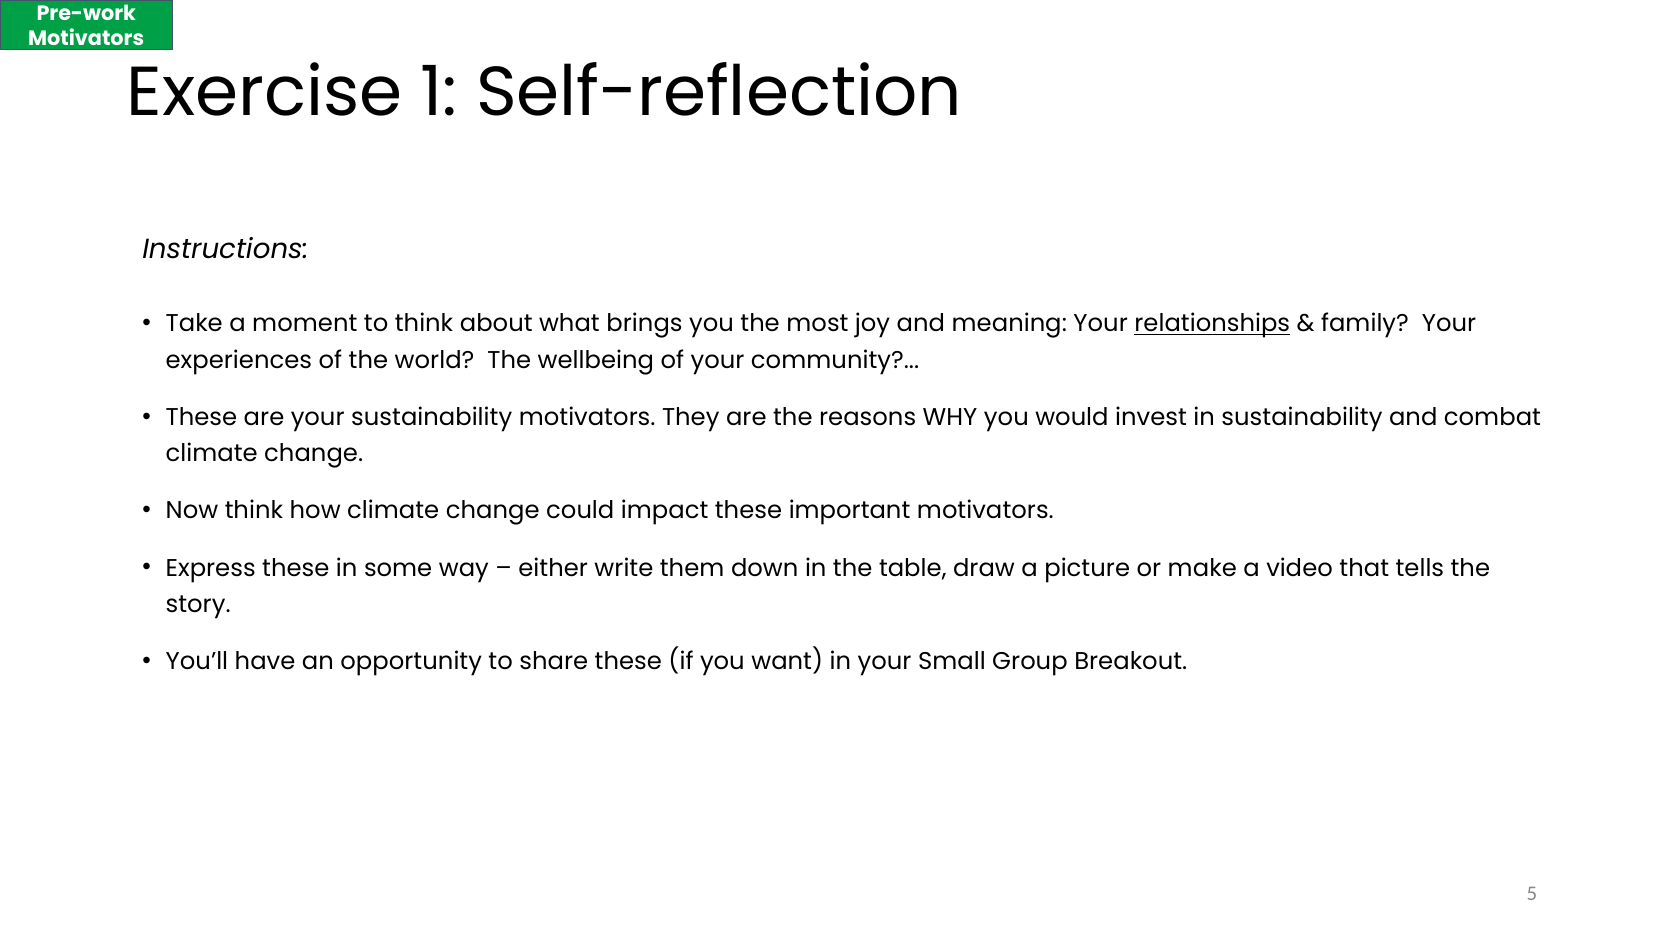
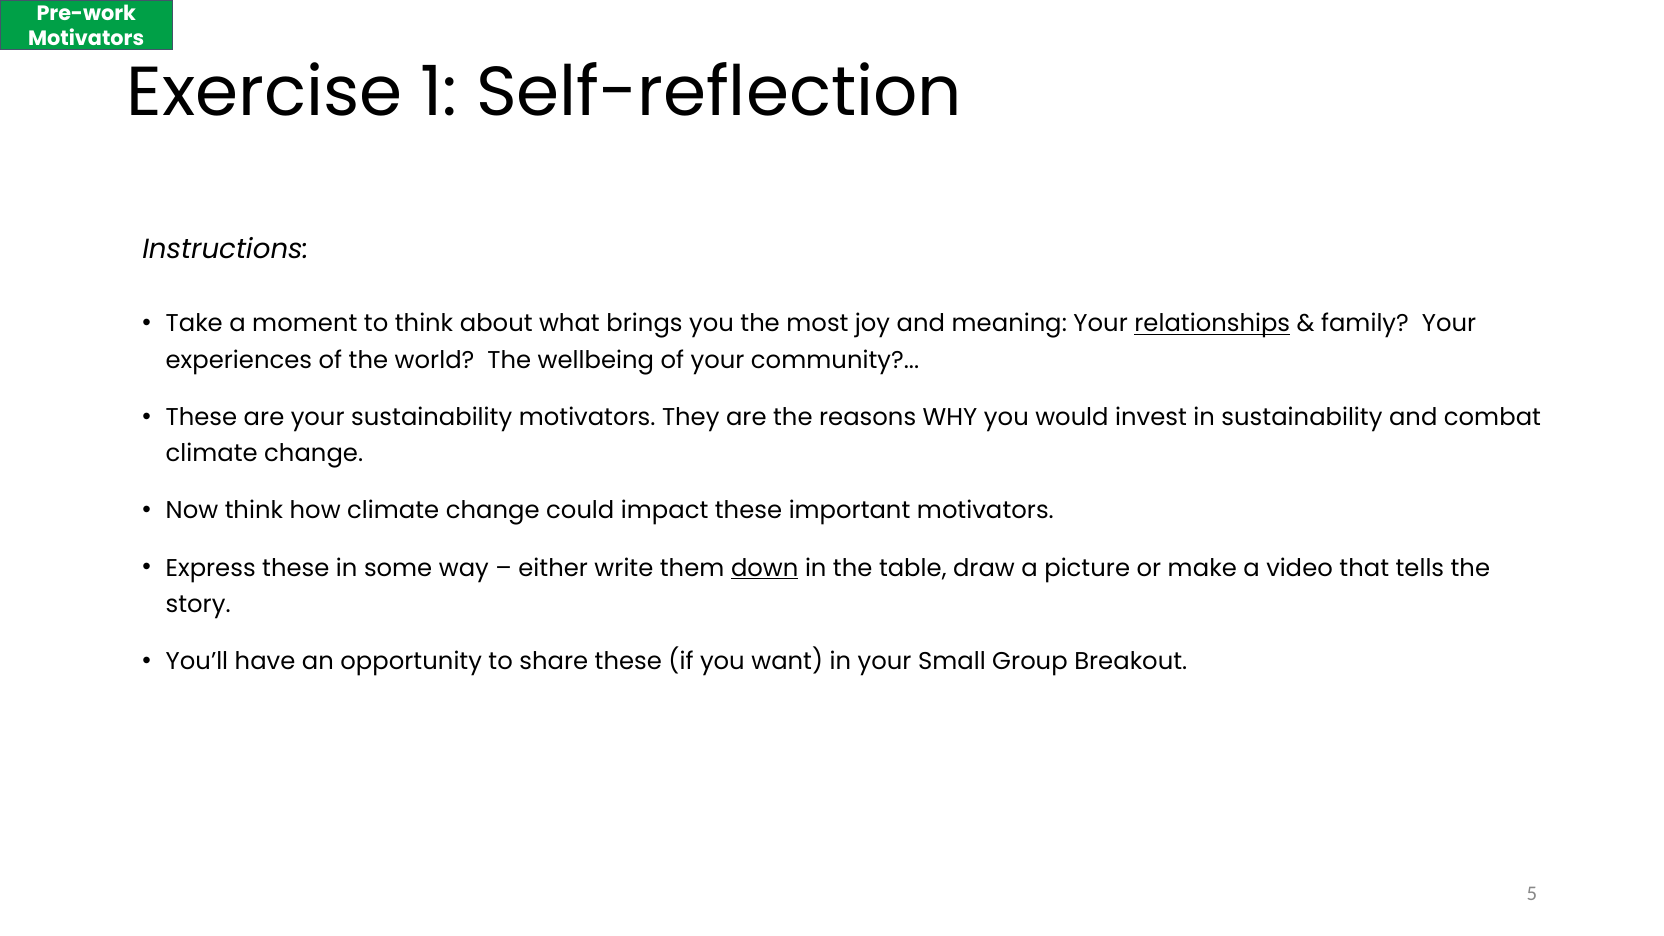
down underline: none -> present
